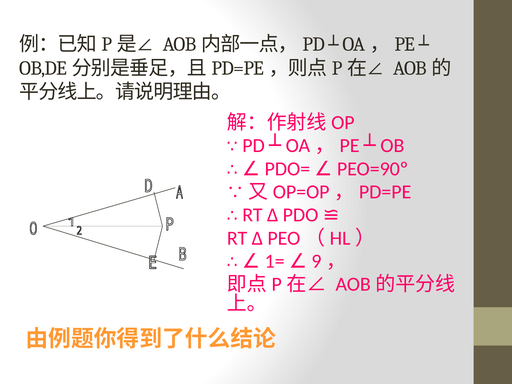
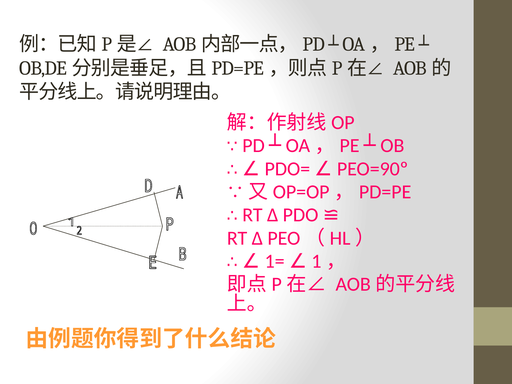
9: 9 -> 1
